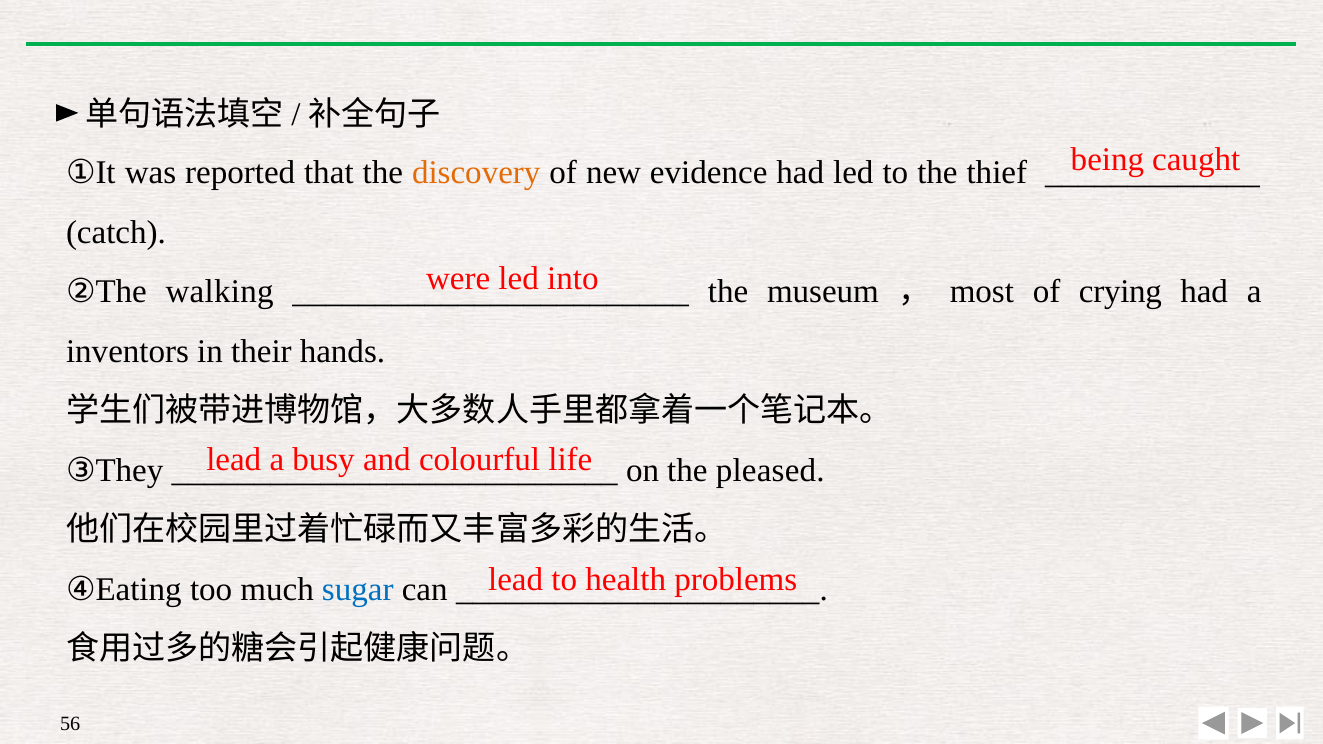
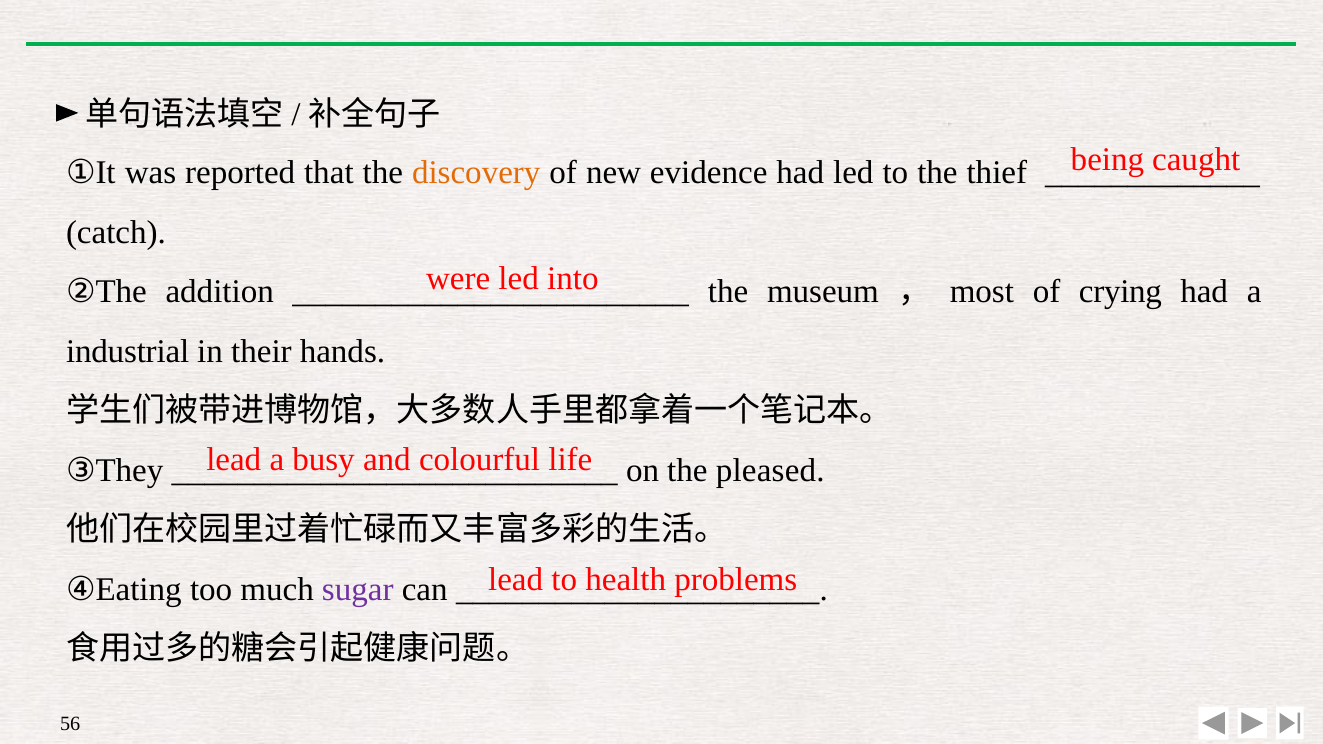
walking: walking -> addition
inventors: inventors -> industrial
sugar colour: blue -> purple
